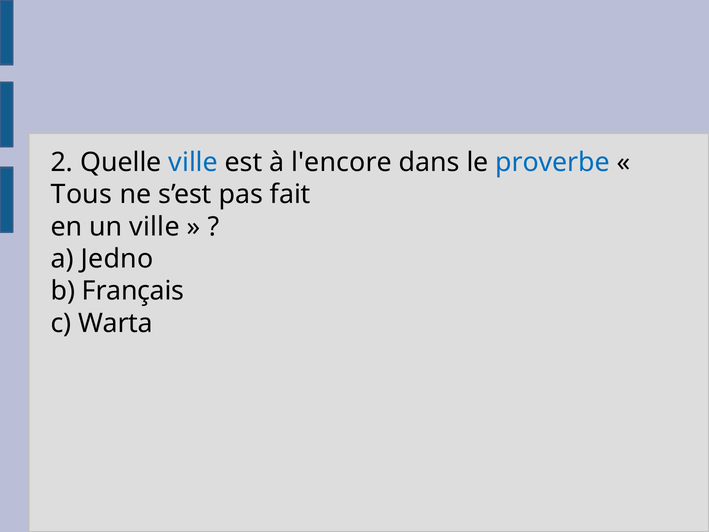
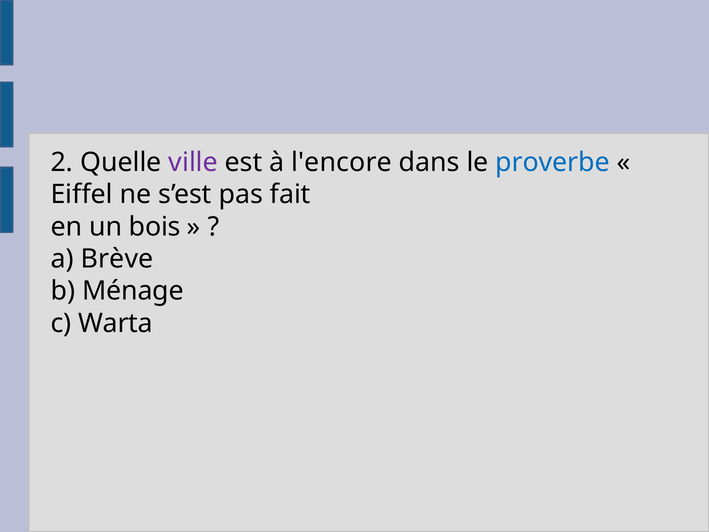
ville at (193, 162) colour: blue -> purple
Tous: Tous -> Eiffel
un ville: ville -> bois
Jedno: Jedno -> Brève
Français: Français -> Ménage
